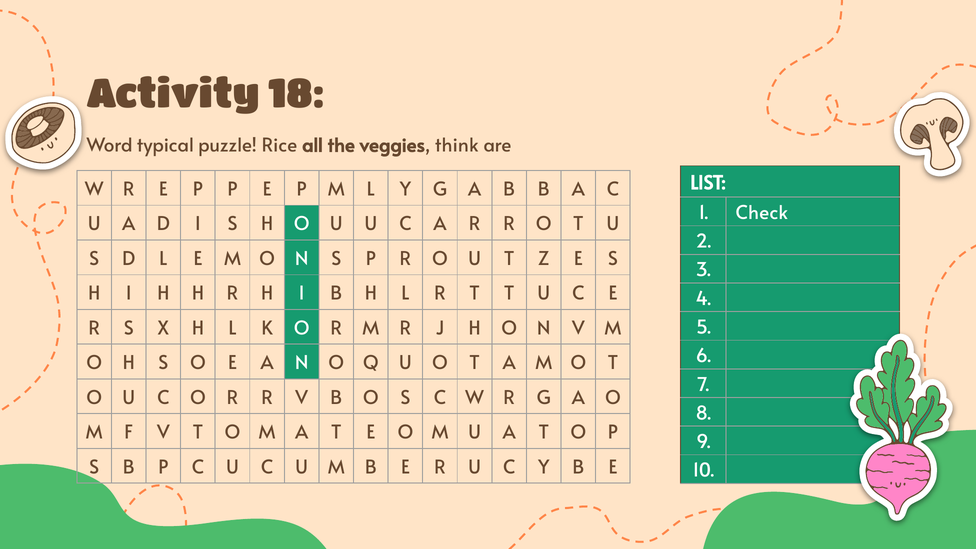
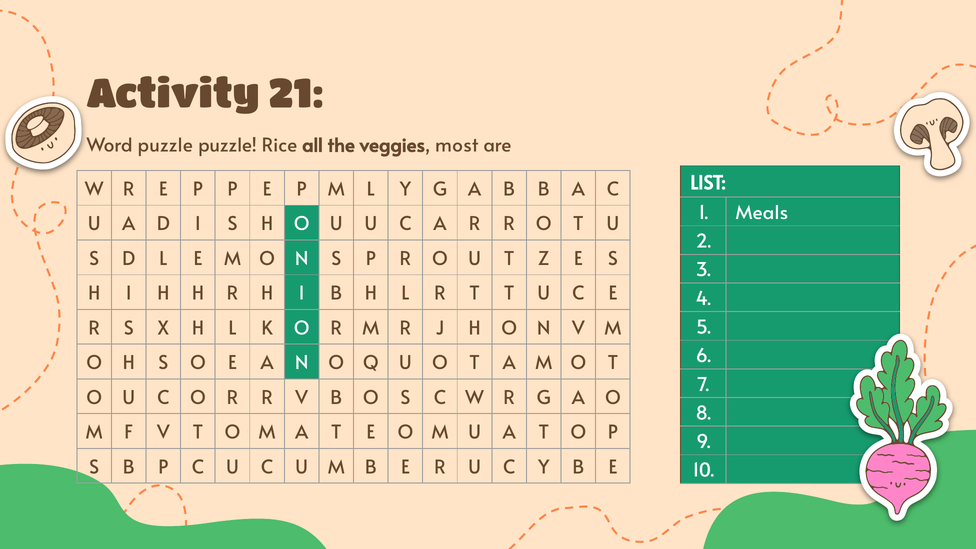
18: 18 -> 21
Word typical: typical -> puzzle
think: think -> most
Check: Check -> Meals
